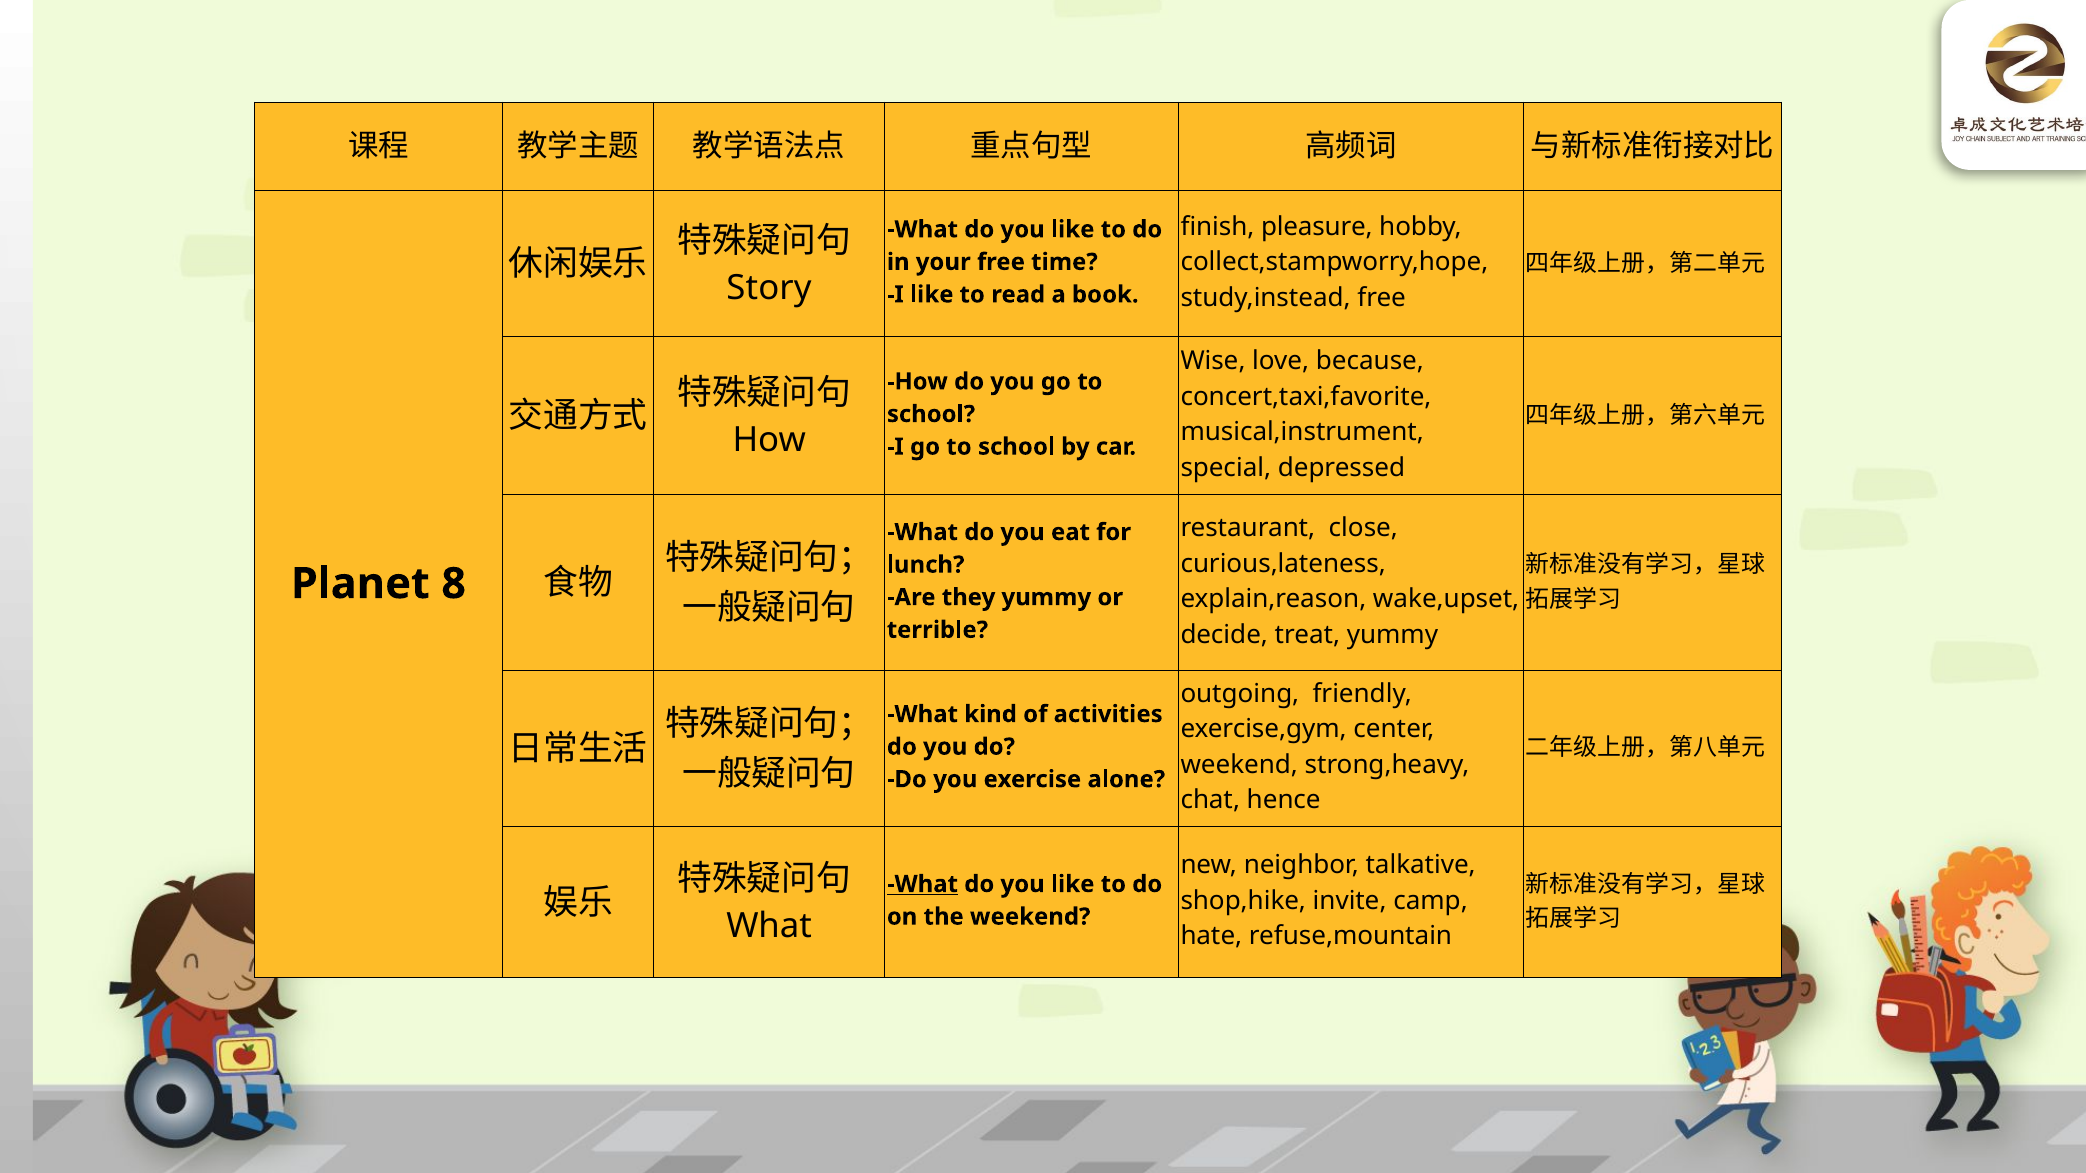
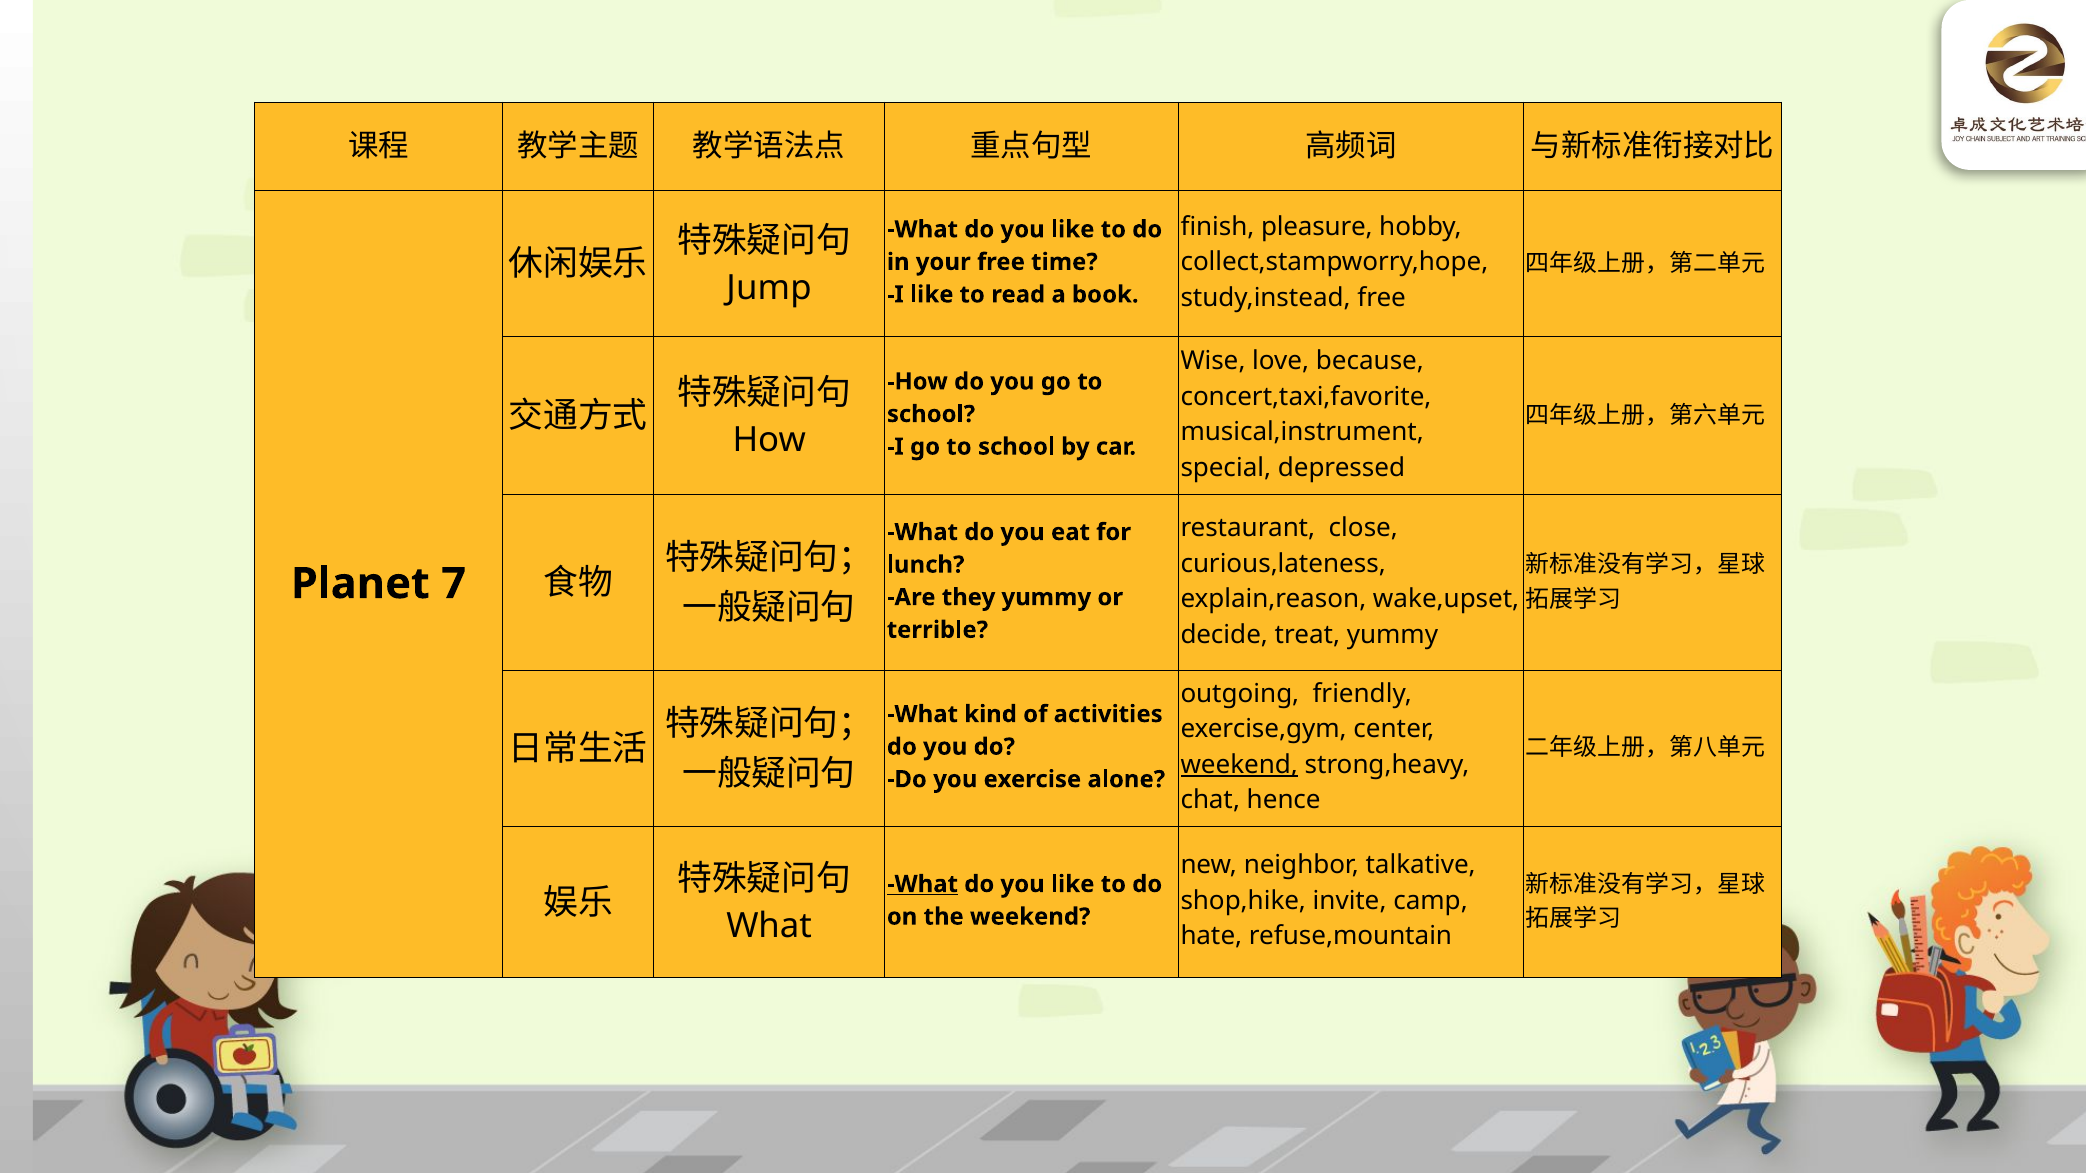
Story: Story -> Jump
8: 8 -> 7
weekend at (1239, 765) underline: none -> present
